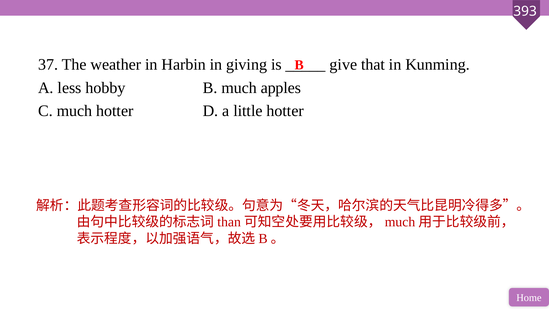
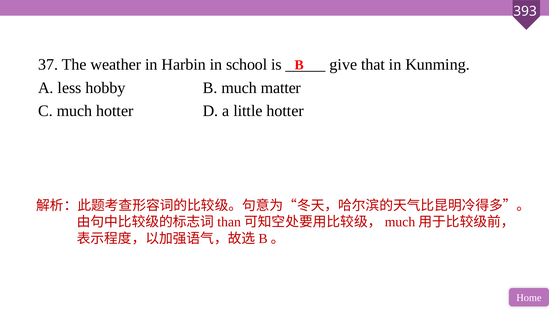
giving: giving -> school
apples: apples -> matter
